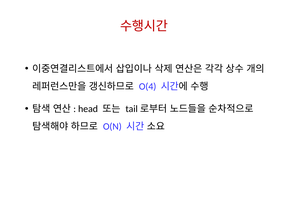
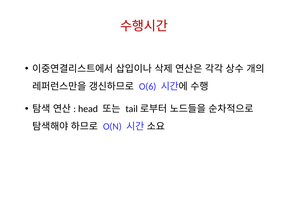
O(4: O(4 -> O(6
